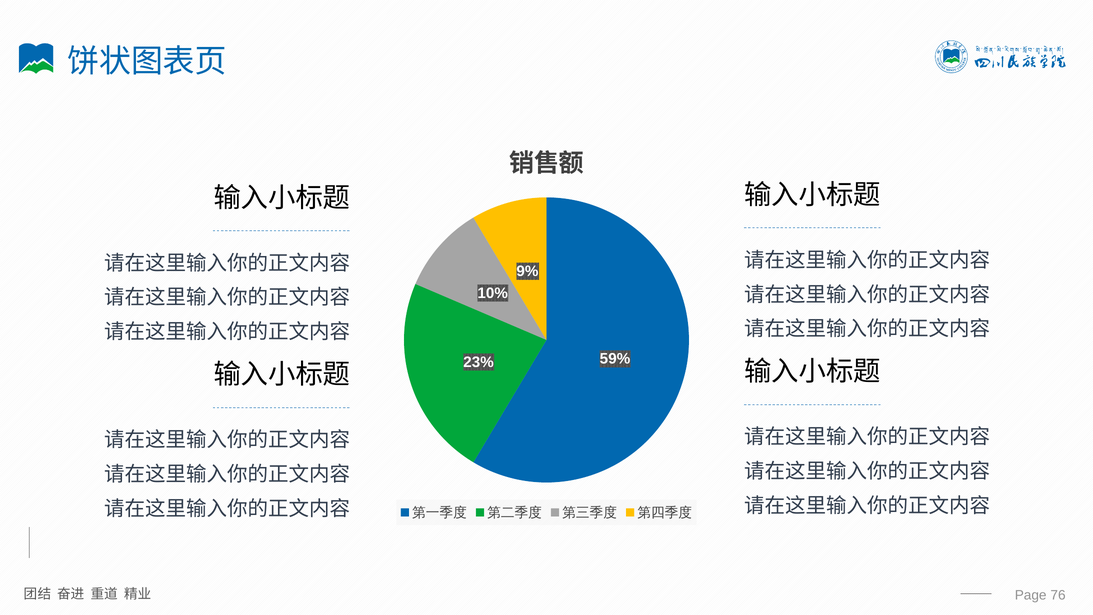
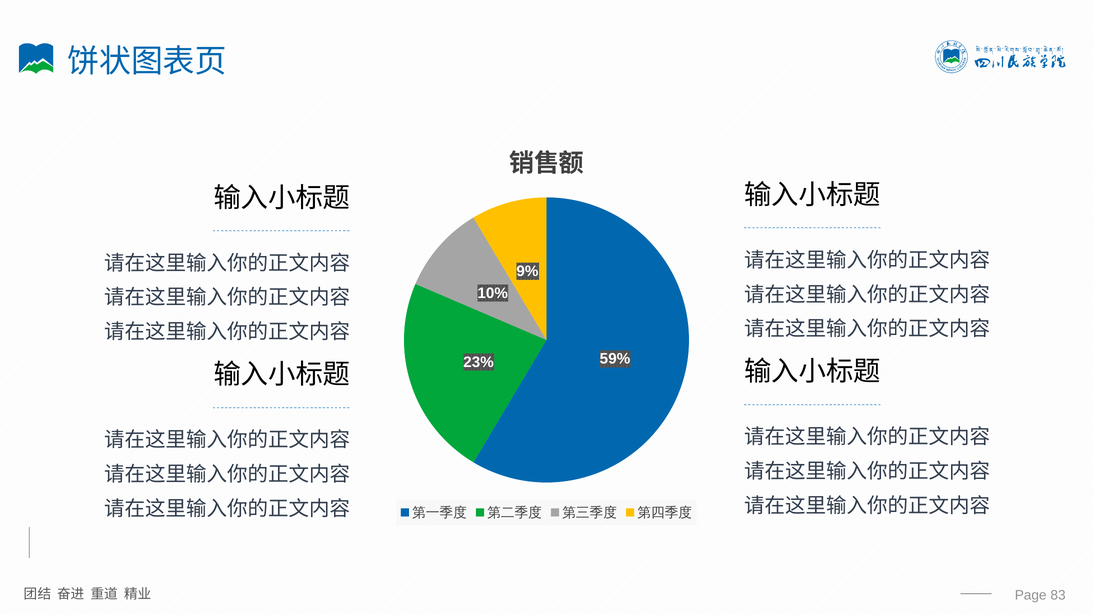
76: 76 -> 83
